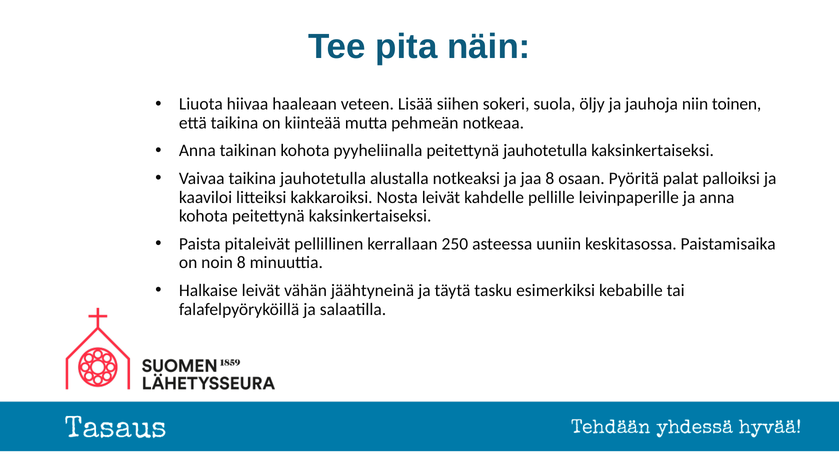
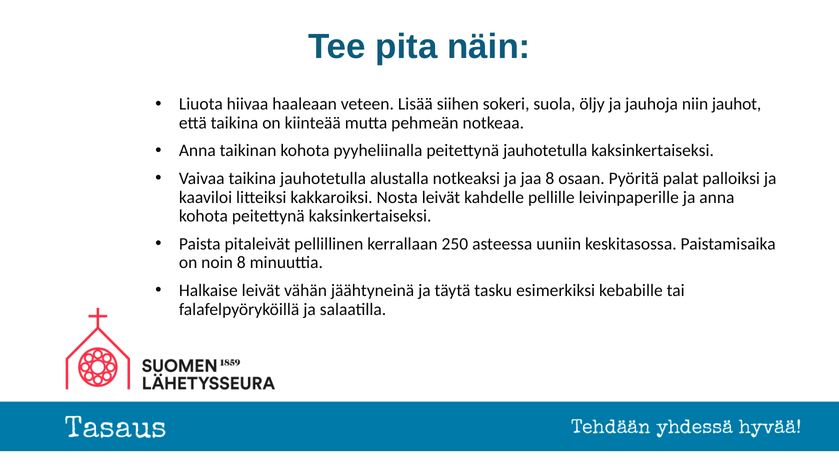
toinen: toinen -> jauhot
